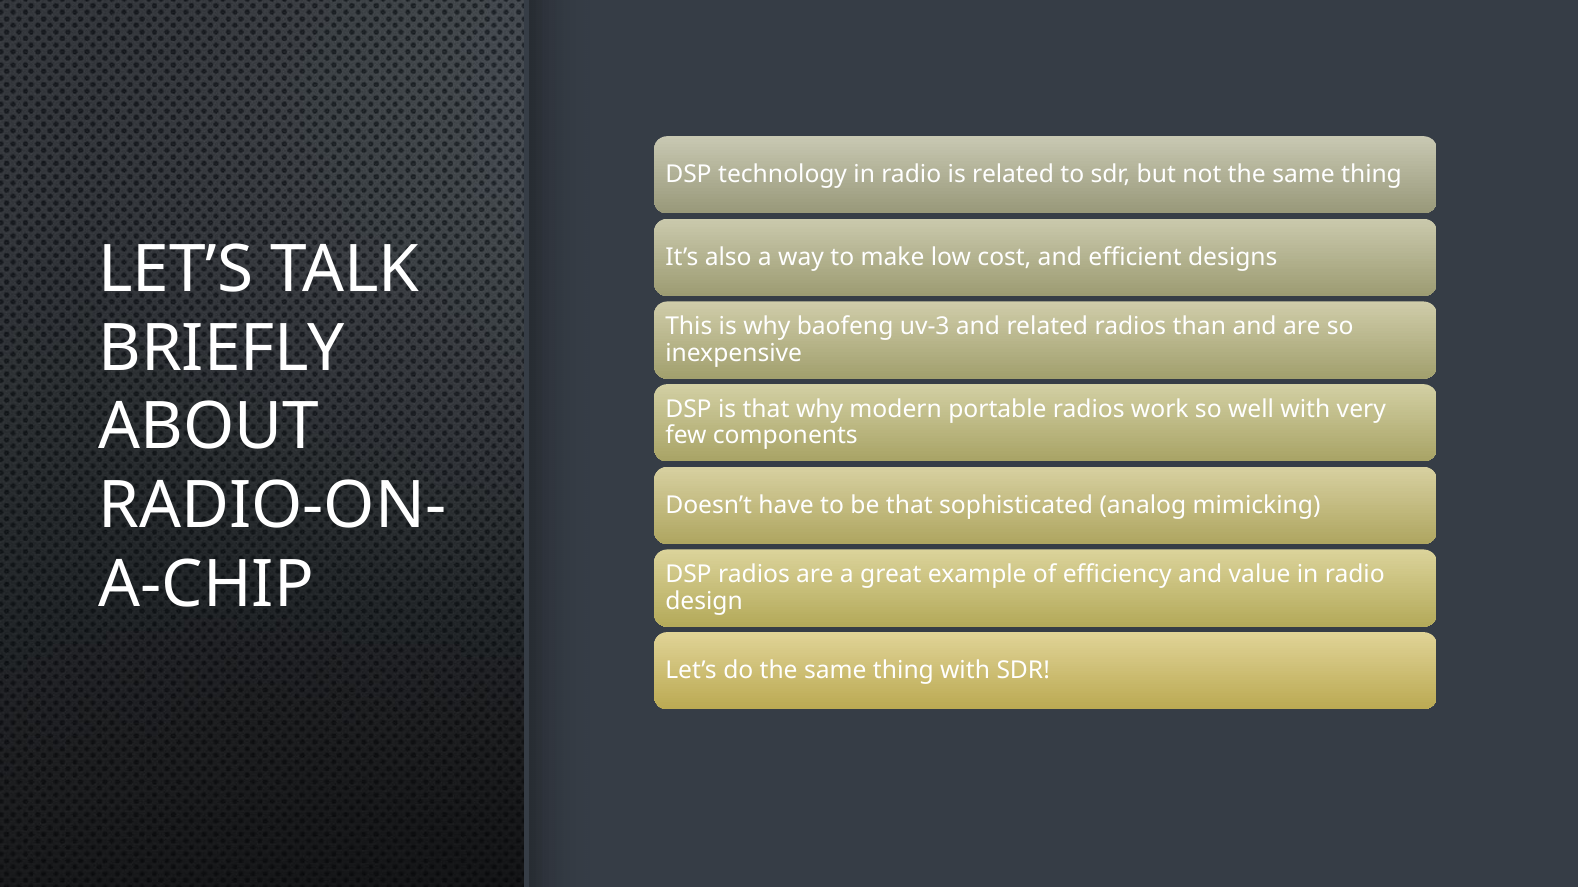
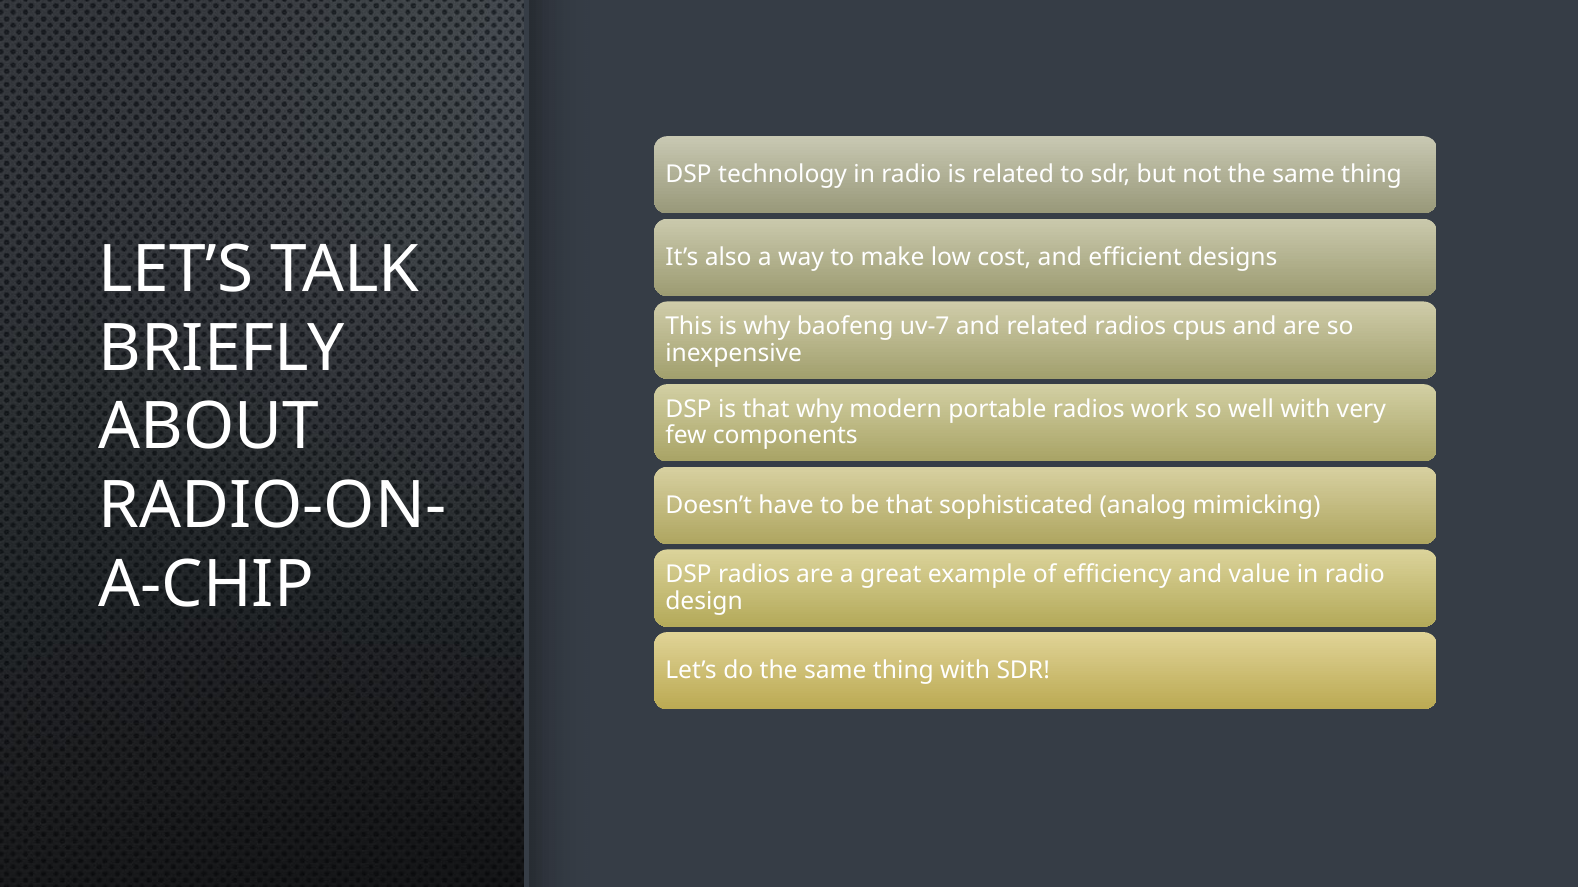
uv-3: uv-3 -> uv-7
than: than -> cpus
